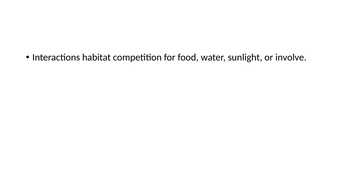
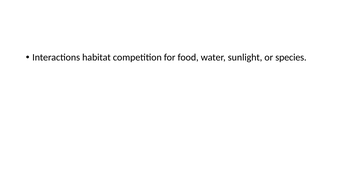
involve: involve -> species
